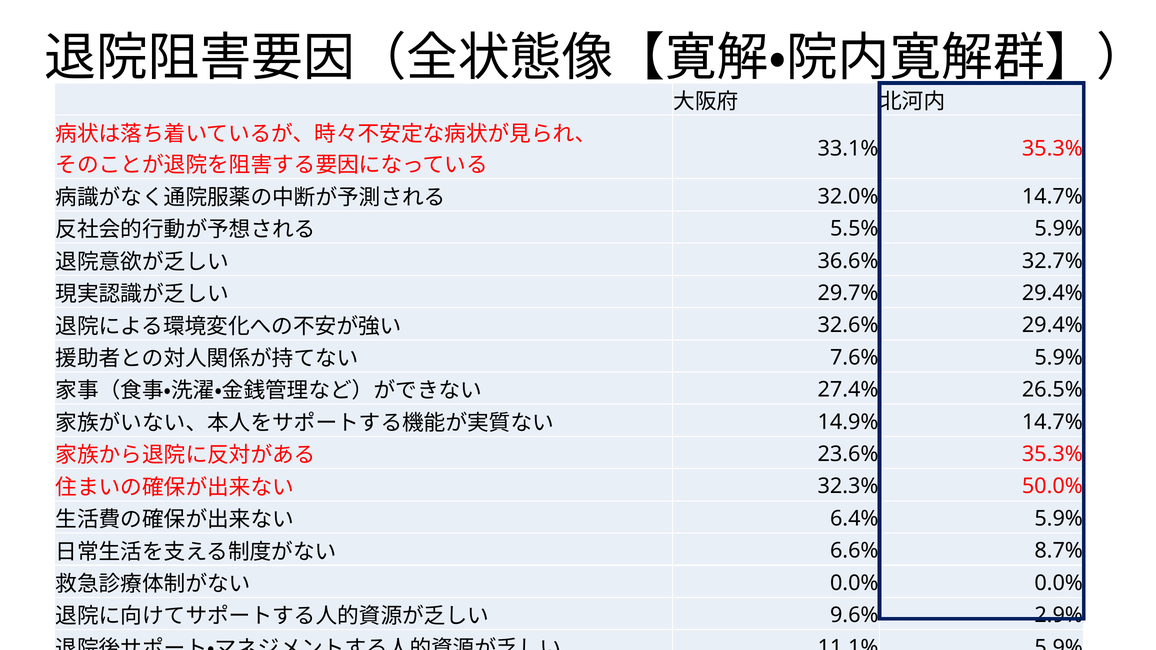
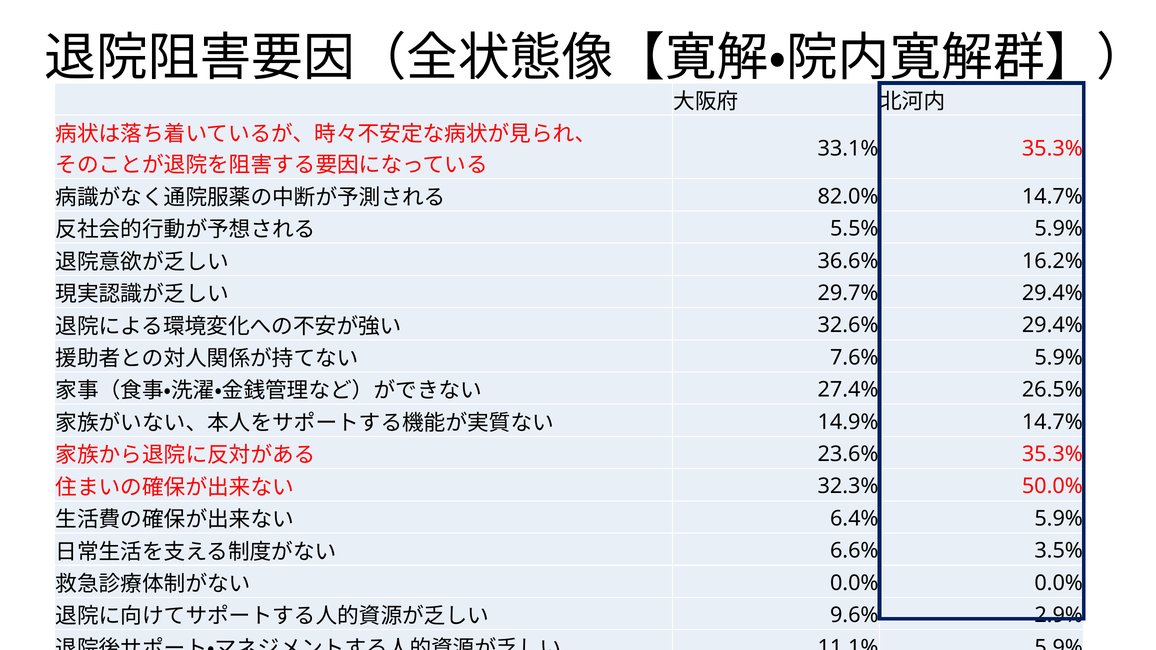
32.0%: 32.0% -> 82.0%
32.7%: 32.7% -> 16.2%
8.7%: 8.7% -> 3.5%
